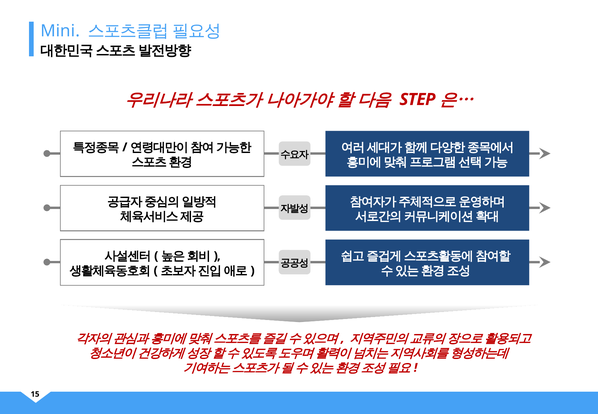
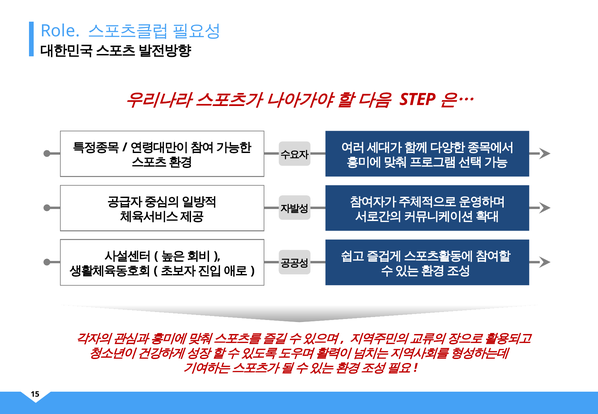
Mini: Mini -> Role
